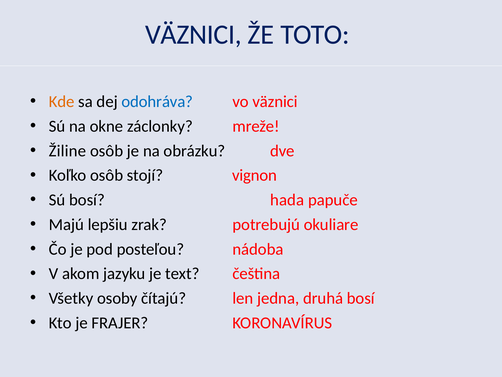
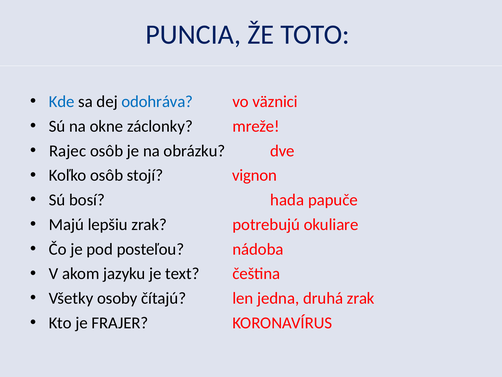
VÄZNICI at (193, 34): VÄZNICI -> PUNCIA
Kde colour: orange -> blue
Žiline: Žiline -> Rajec
druhá bosí: bosí -> zrak
